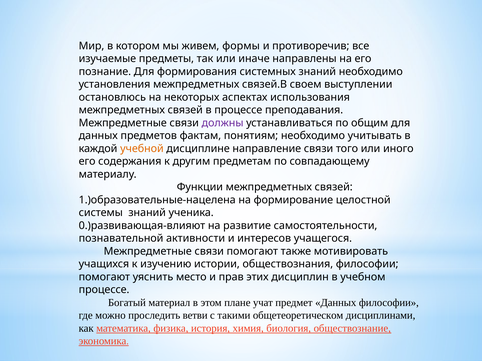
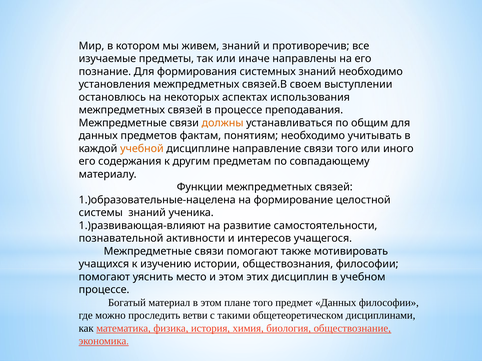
живем формы: формы -> знаний
должны colour: purple -> orange
0.)развивающая-влияют: 0.)развивающая-влияют -> 1.)развивающая-влияют
и прав: прав -> этом
плане учат: учат -> того
